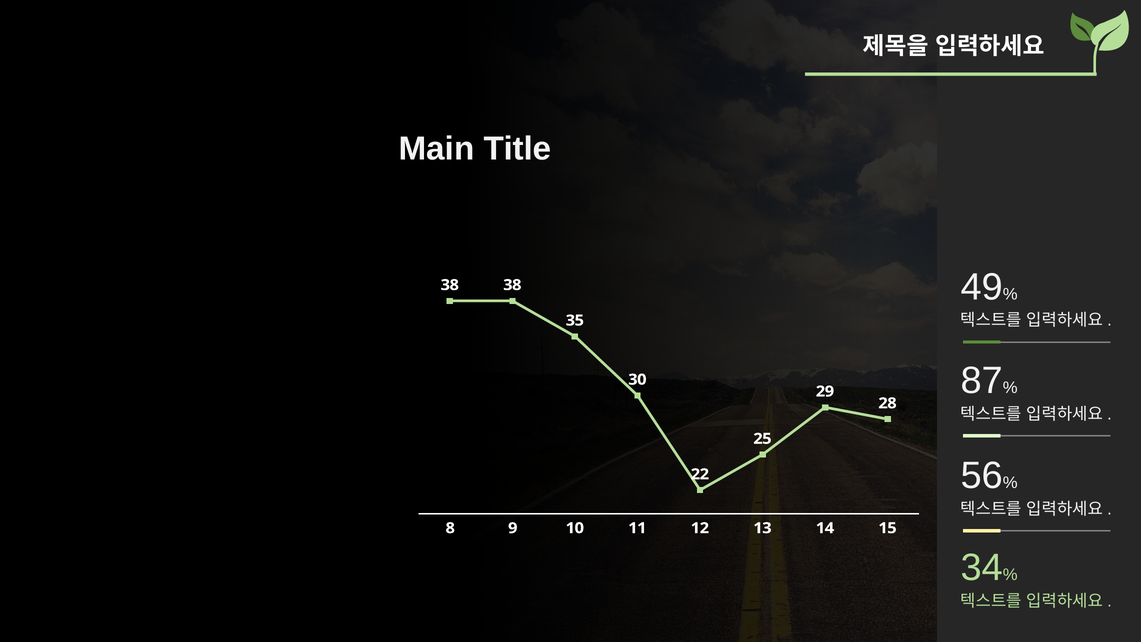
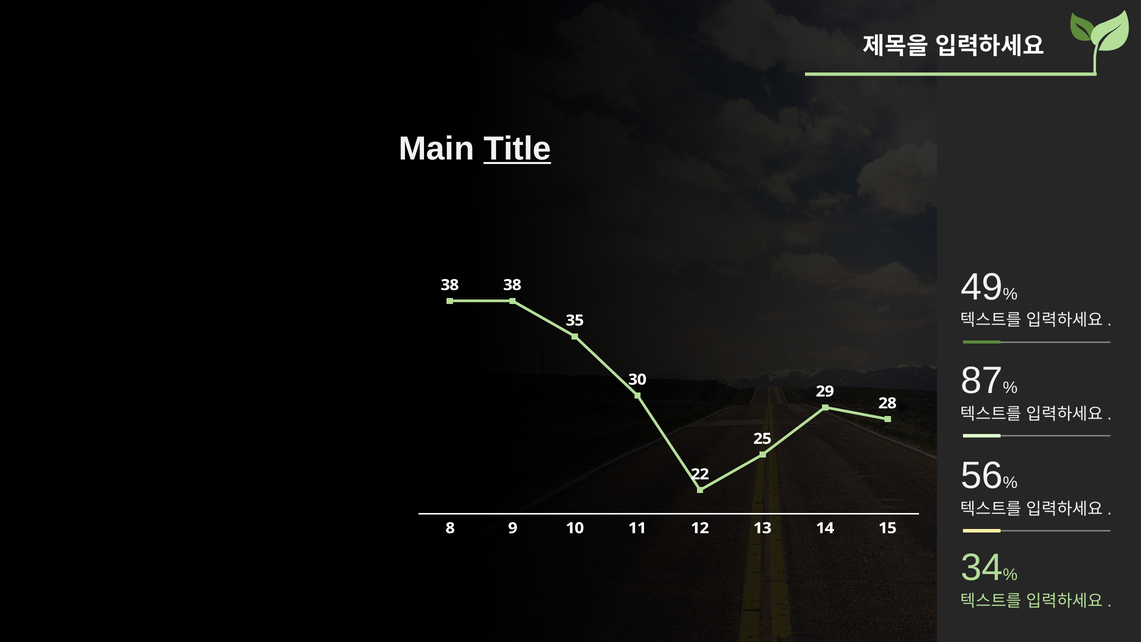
Title underline: none -> present
